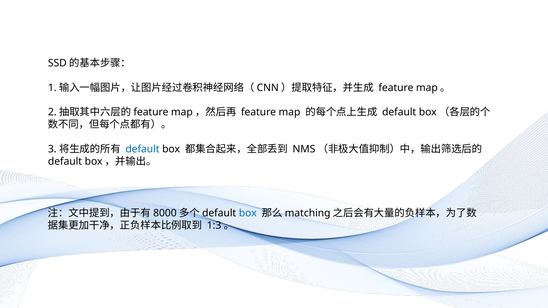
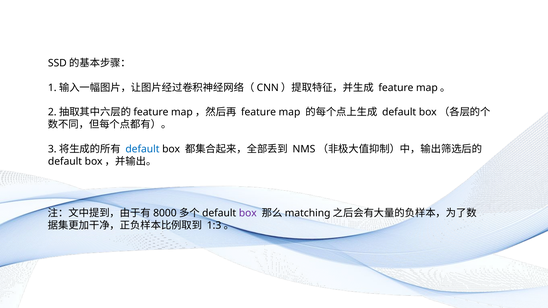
box at (248, 213) colour: blue -> purple
